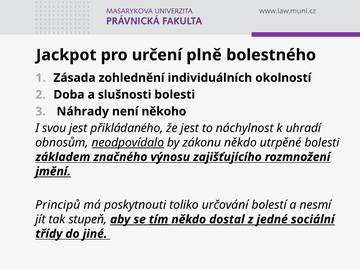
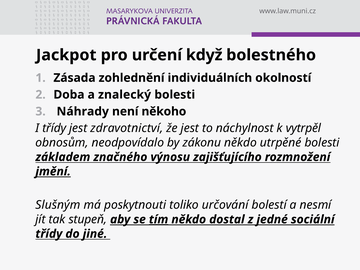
plně: plně -> když
slušnosti: slušnosti -> znalecký
I svou: svou -> třídy
přikládaného: přikládaného -> zdravotnictví
uhradí: uhradí -> vytrpěl
neodpovídalo underline: present -> none
Principů: Principů -> Slušným
